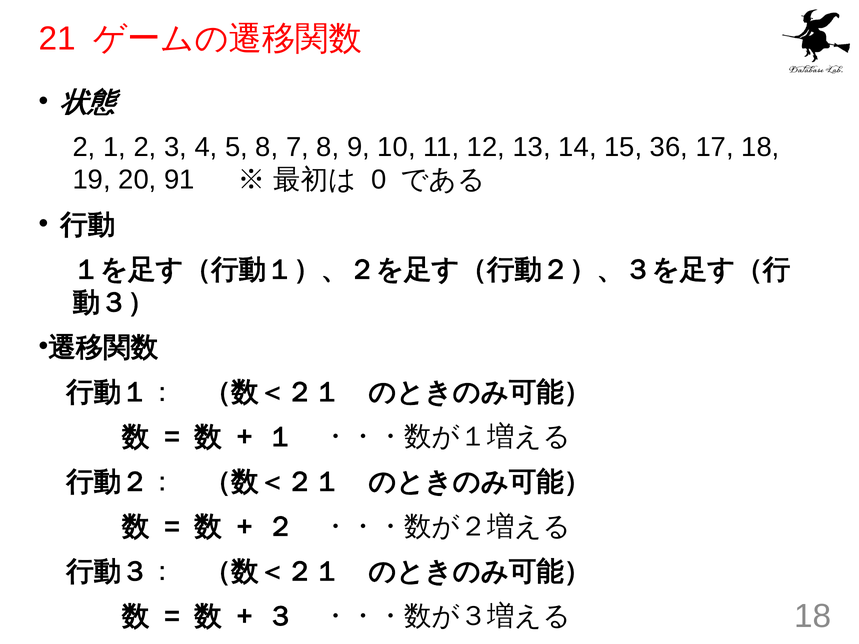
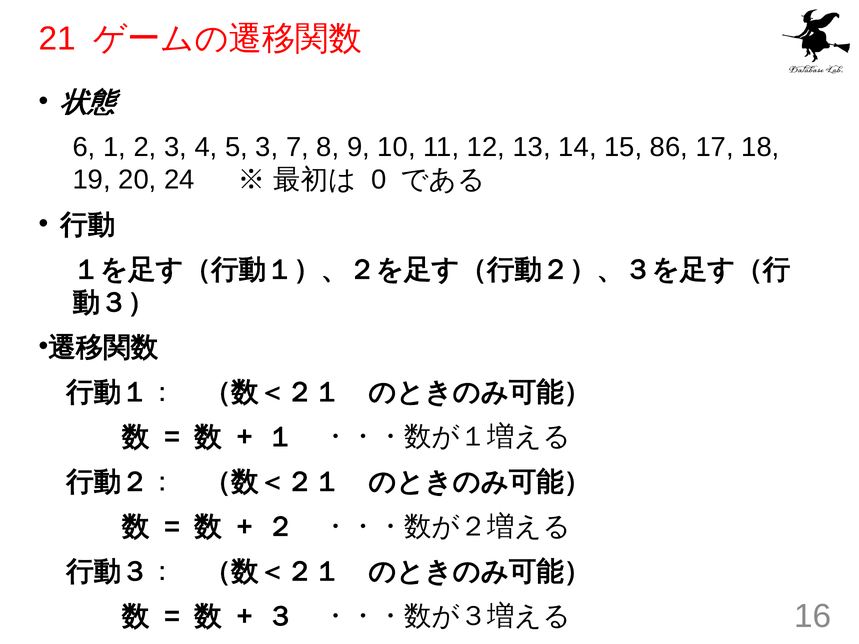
2 at (84, 147): 2 -> 6
5 8: 8 -> 3
36: 36 -> 86
91: 91 -> 24
18 at (813, 617): 18 -> 16
